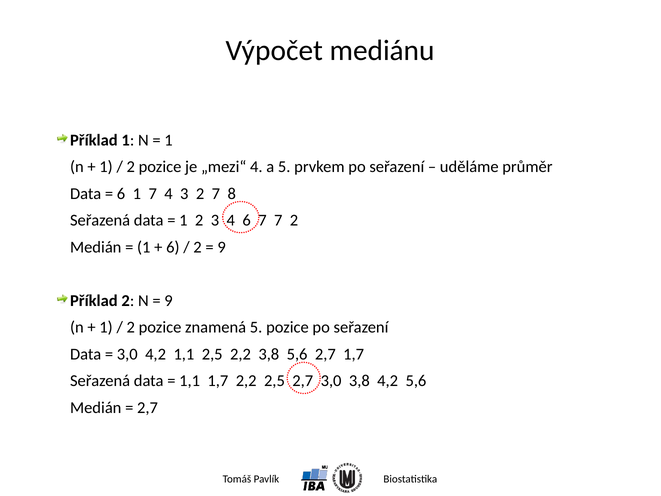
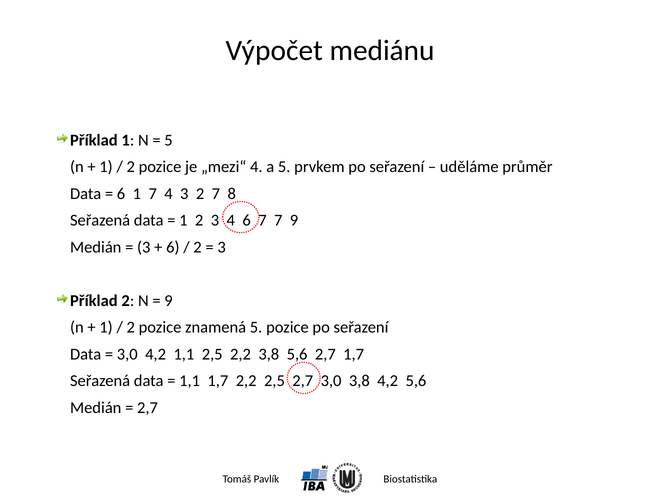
1 at (169, 140): 1 -> 5
7 2: 2 -> 9
1 at (144, 247): 1 -> 3
9 at (222, 247): 9 -> 3
